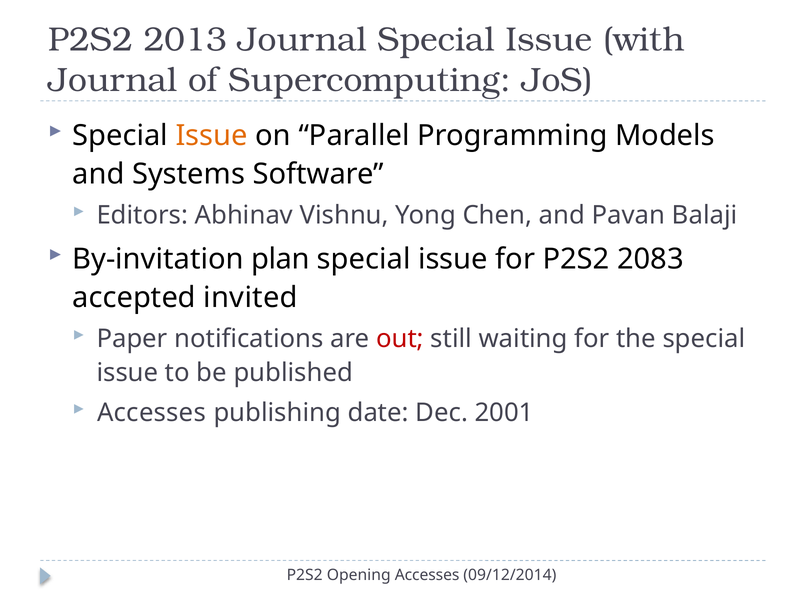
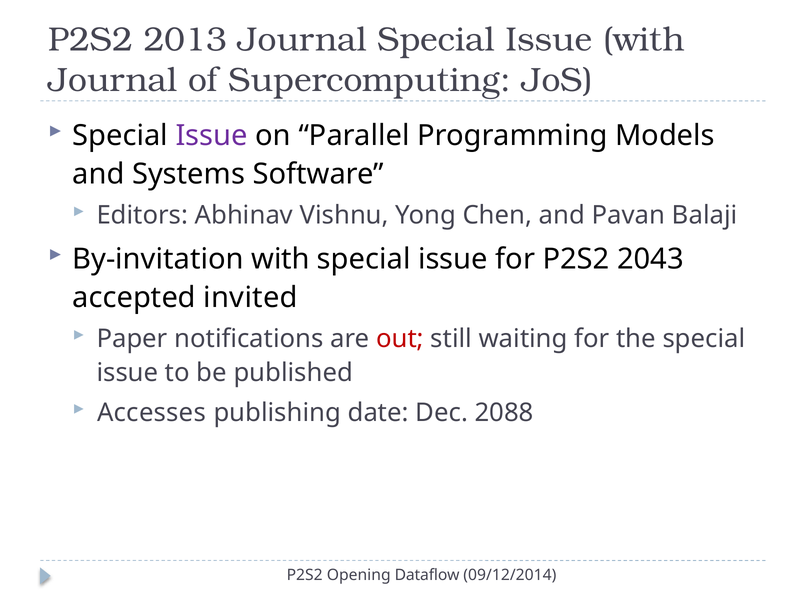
Issue at (212, 135) colour: orange -> purple
By-invitation plan: plan -> with
2083: 2083 -> 2043
2001: 2001 -> 2088
Opening Accesses: Accesses -> Dataflow
